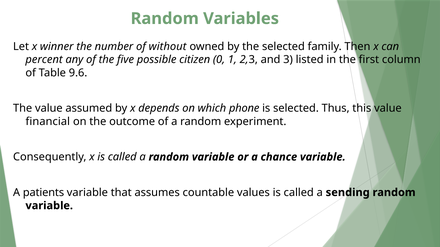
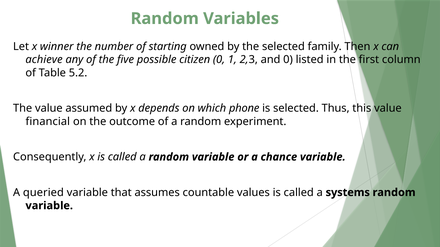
without: without -> starting
percent: percent -> achieve
and 3: 3 -> 0
9.6: 9.6 -> 5.2
patients: patients -> queried
sending: sending -> systems
